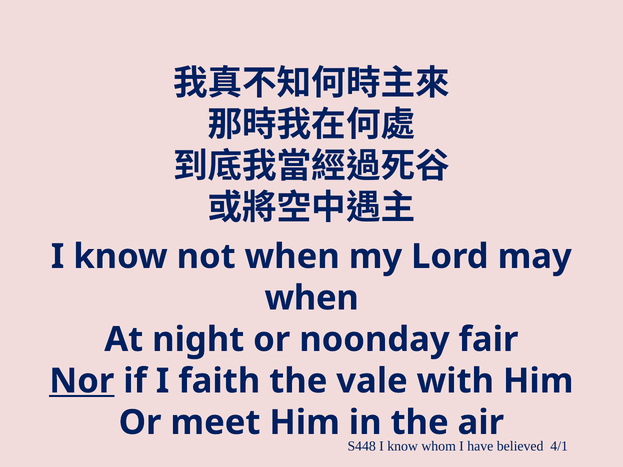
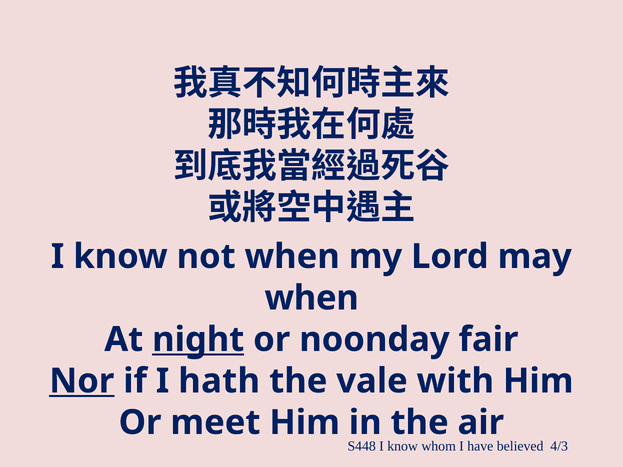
night underline: none -> present
faith: faith -> hath
4/1: 4/1 -> 4/3
